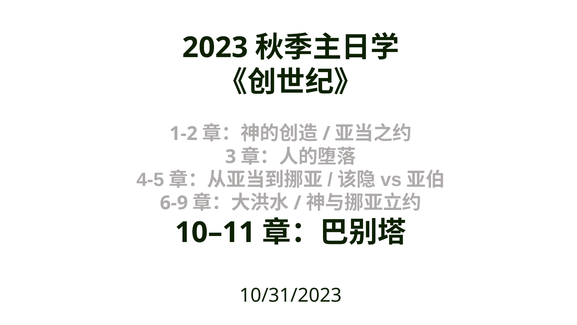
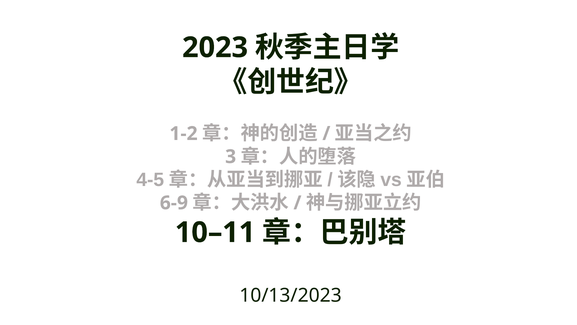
10/31/2023: 10/31/2023 -> 10/13/2023
